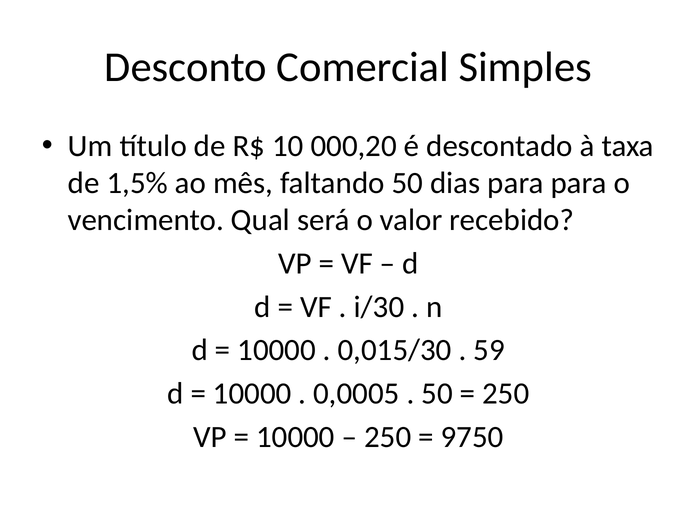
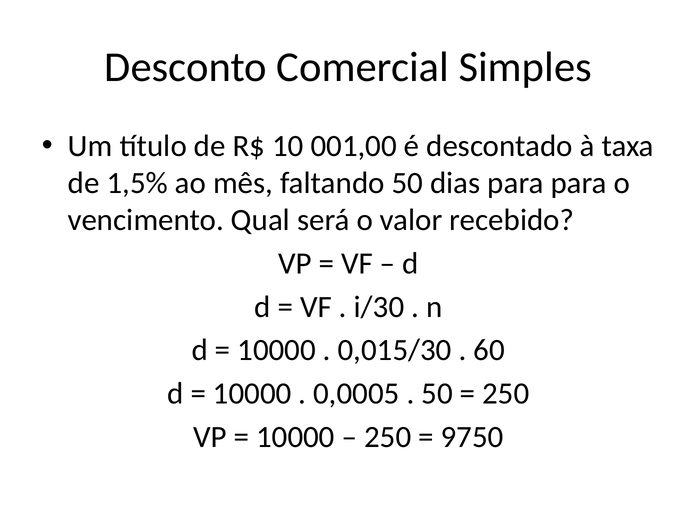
000,20: 000,20 -> 001,00
59: 59 -> 60
